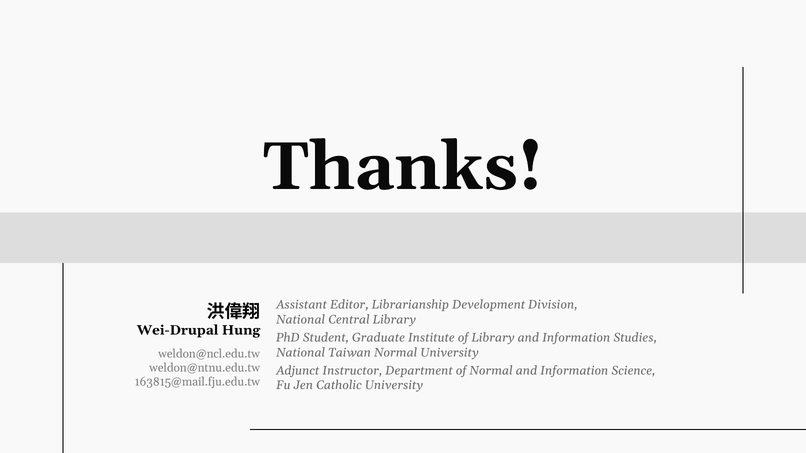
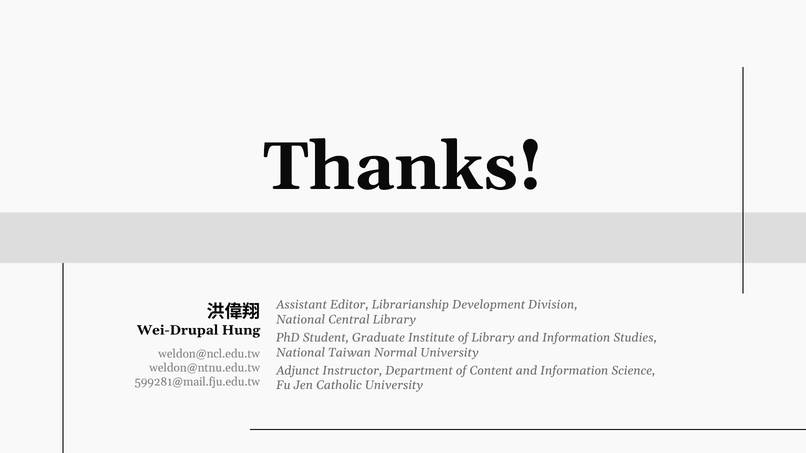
of Normal: Normal -> Content
163815@mail.fju.edu.tw: 163815@mail.fju.edu.tw -> 599281@mail.fju.edu.tw
